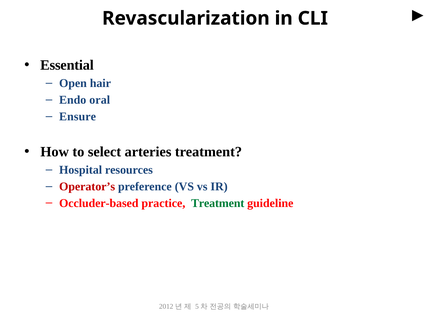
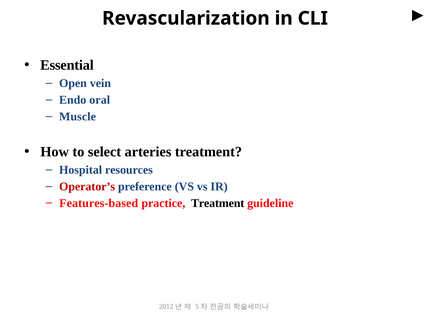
hair: hair -> vein
Ensure: Ensure -> Muscle
Occluder-based: Occluder-based -> Features-based
Treatment at (218, 203) colour: green -> black
